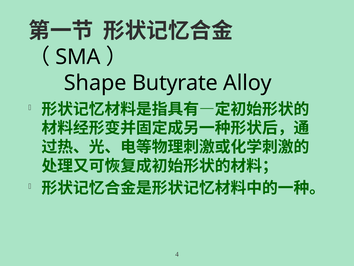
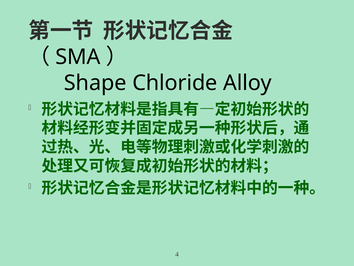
Butyrate: Butyrate -> Chloride
